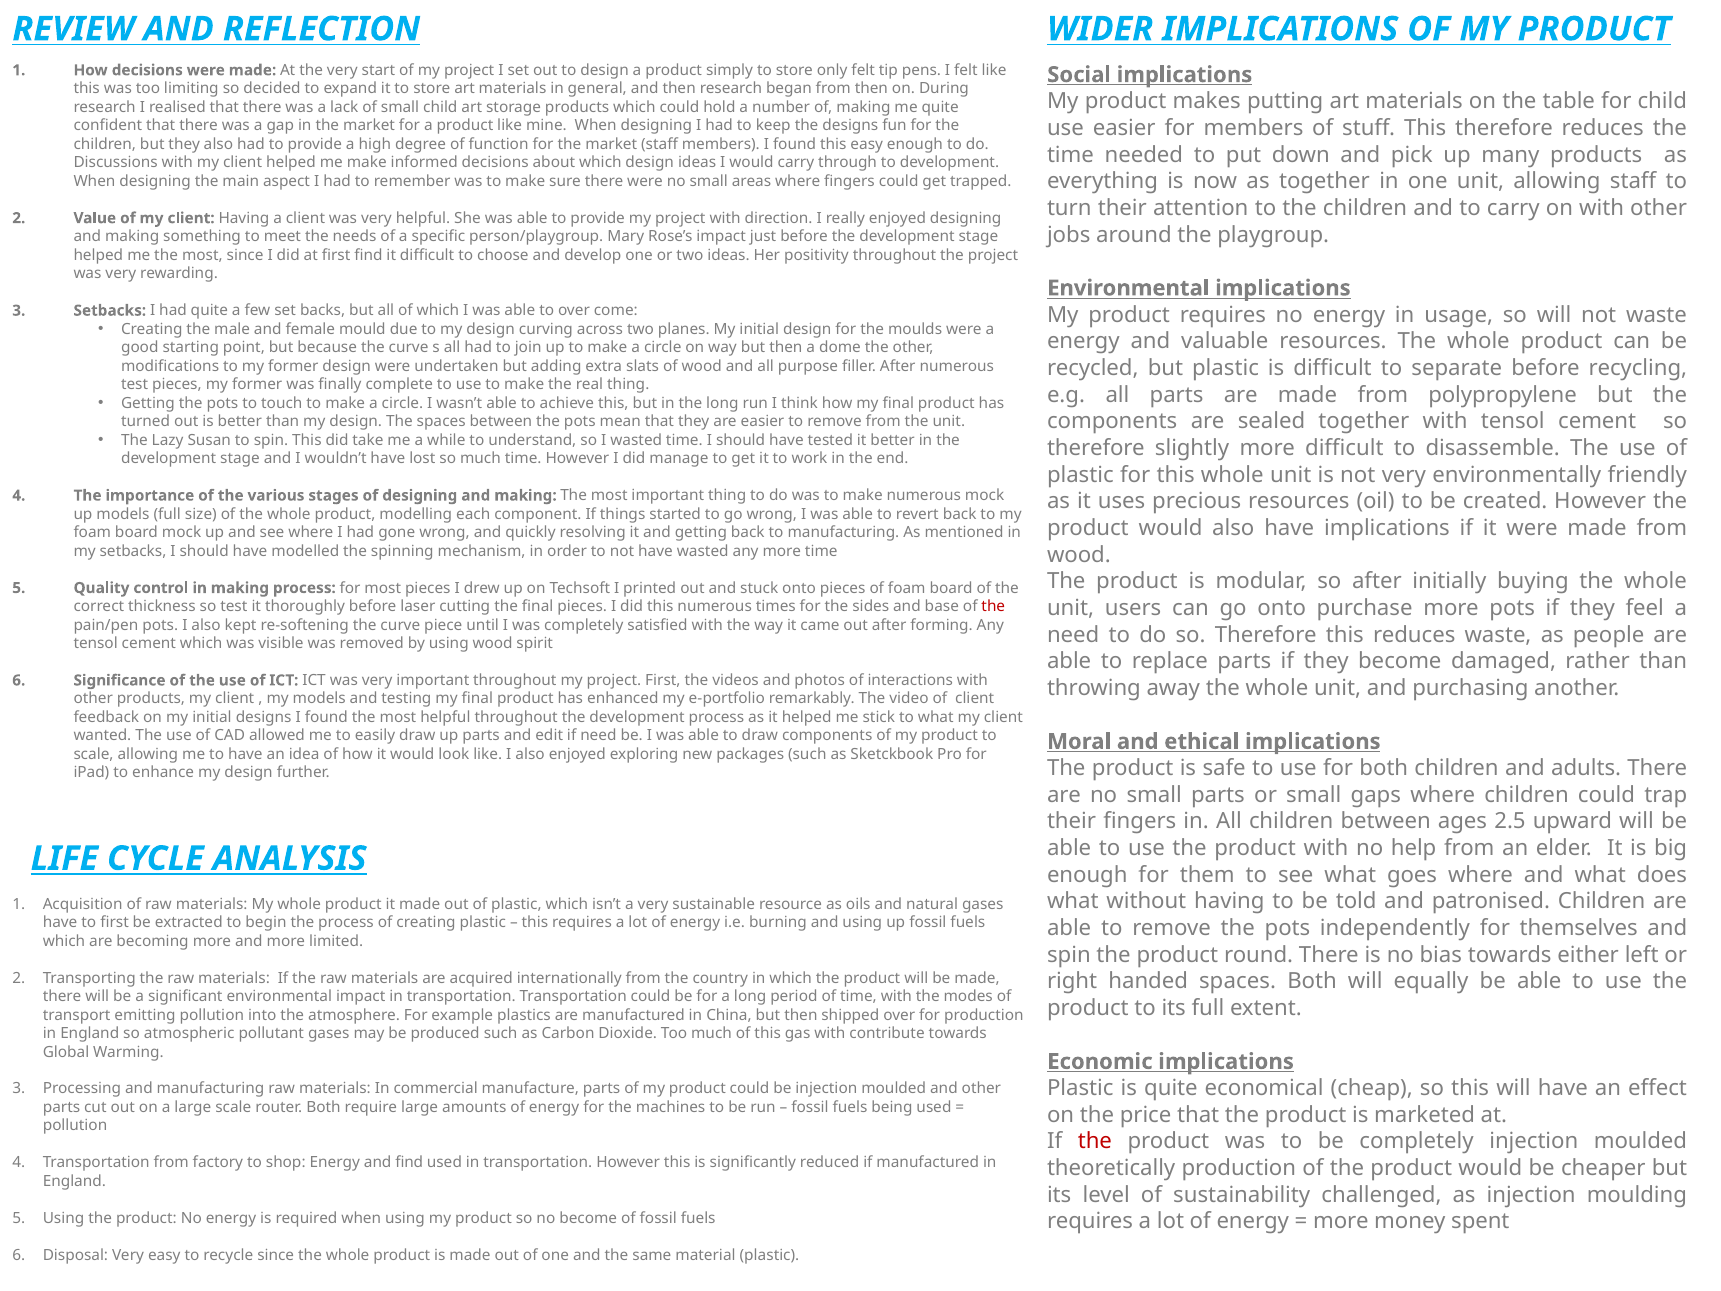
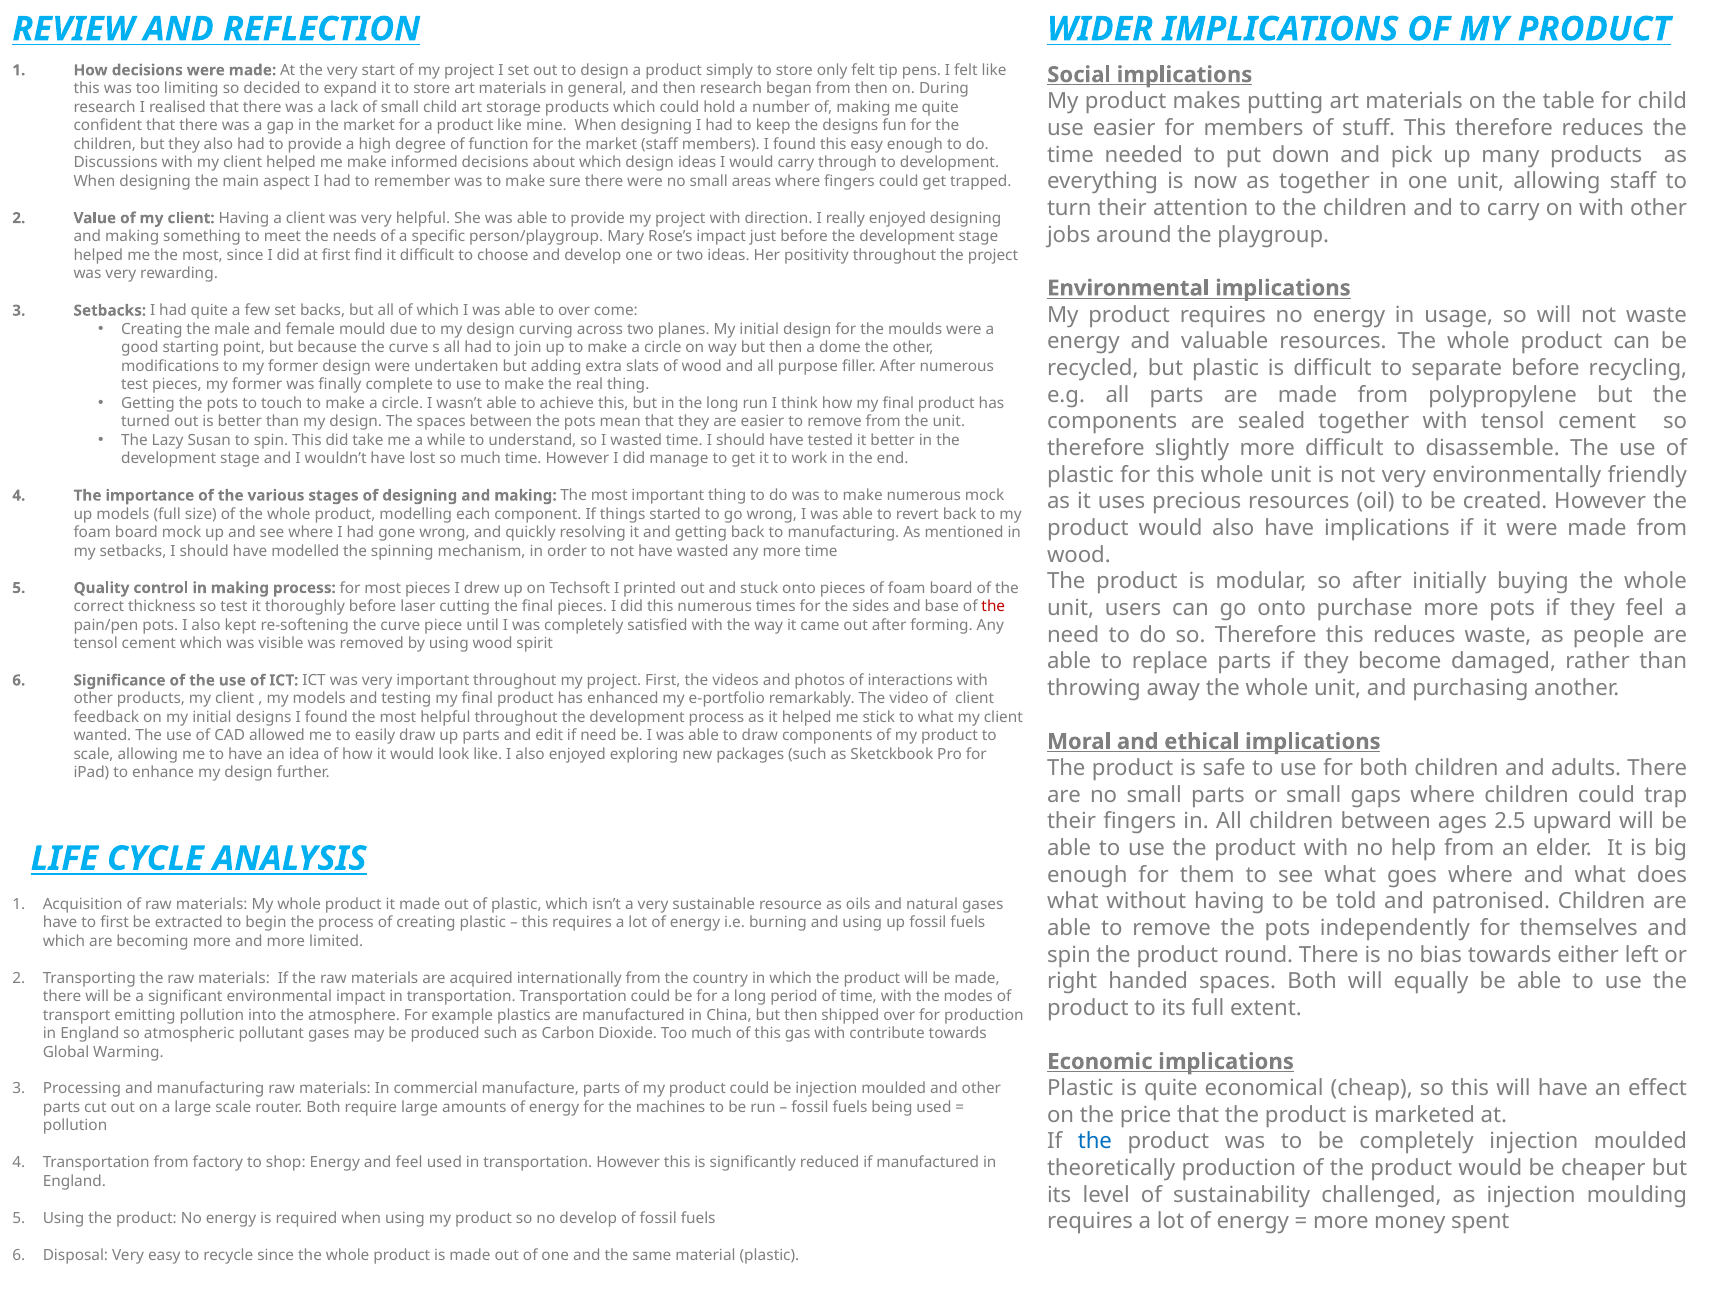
the at (1095, 1141) colour: red -> blue
and find: find -> feel
no become: become -> develop
